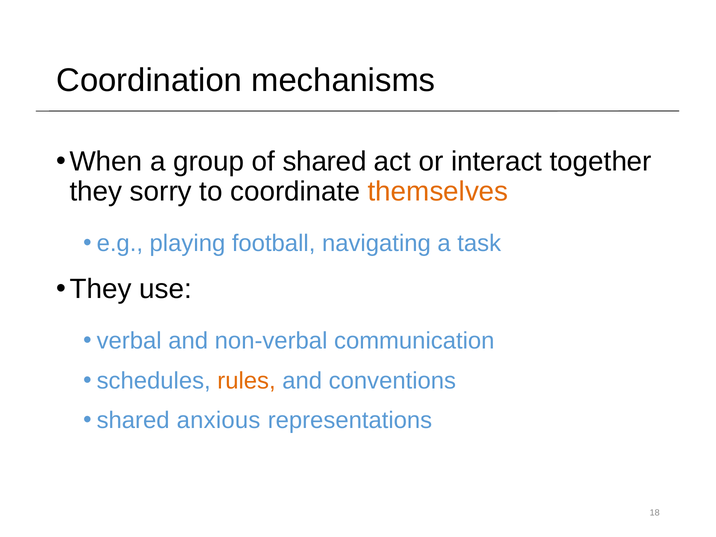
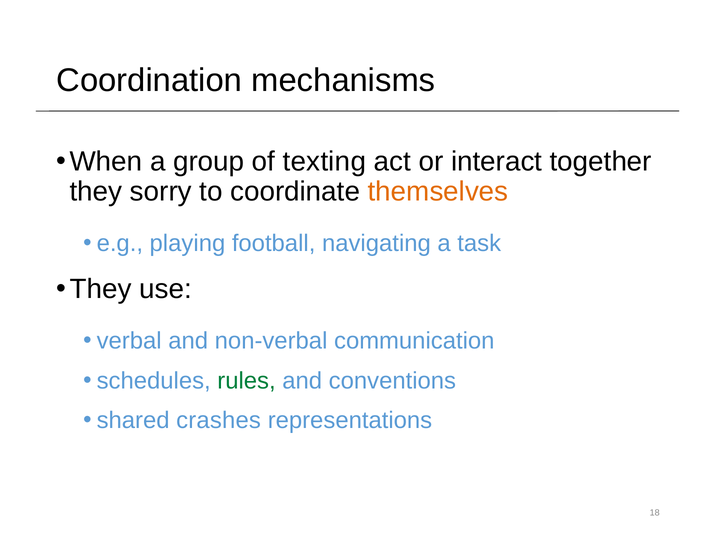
of shared: shared -> texting
rules colour: orange -> green
anxious: anxious -> crashes
